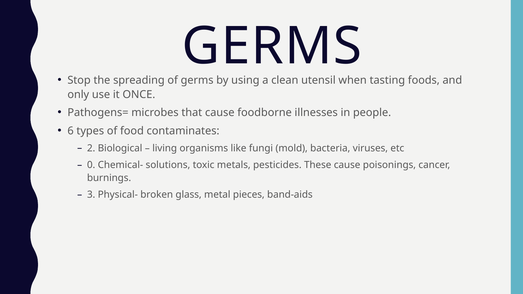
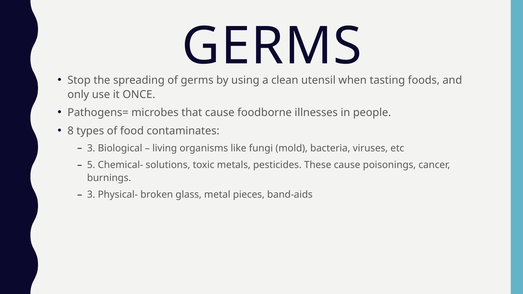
6: 6 -> 8
2 at (91, 148): 2 -> 3
0: 0 -> 5
